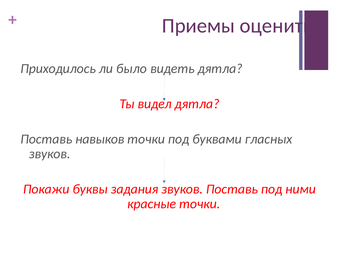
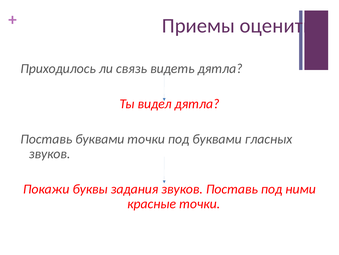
было: было -> связь
Поставь навыков: навыков -> буквами
